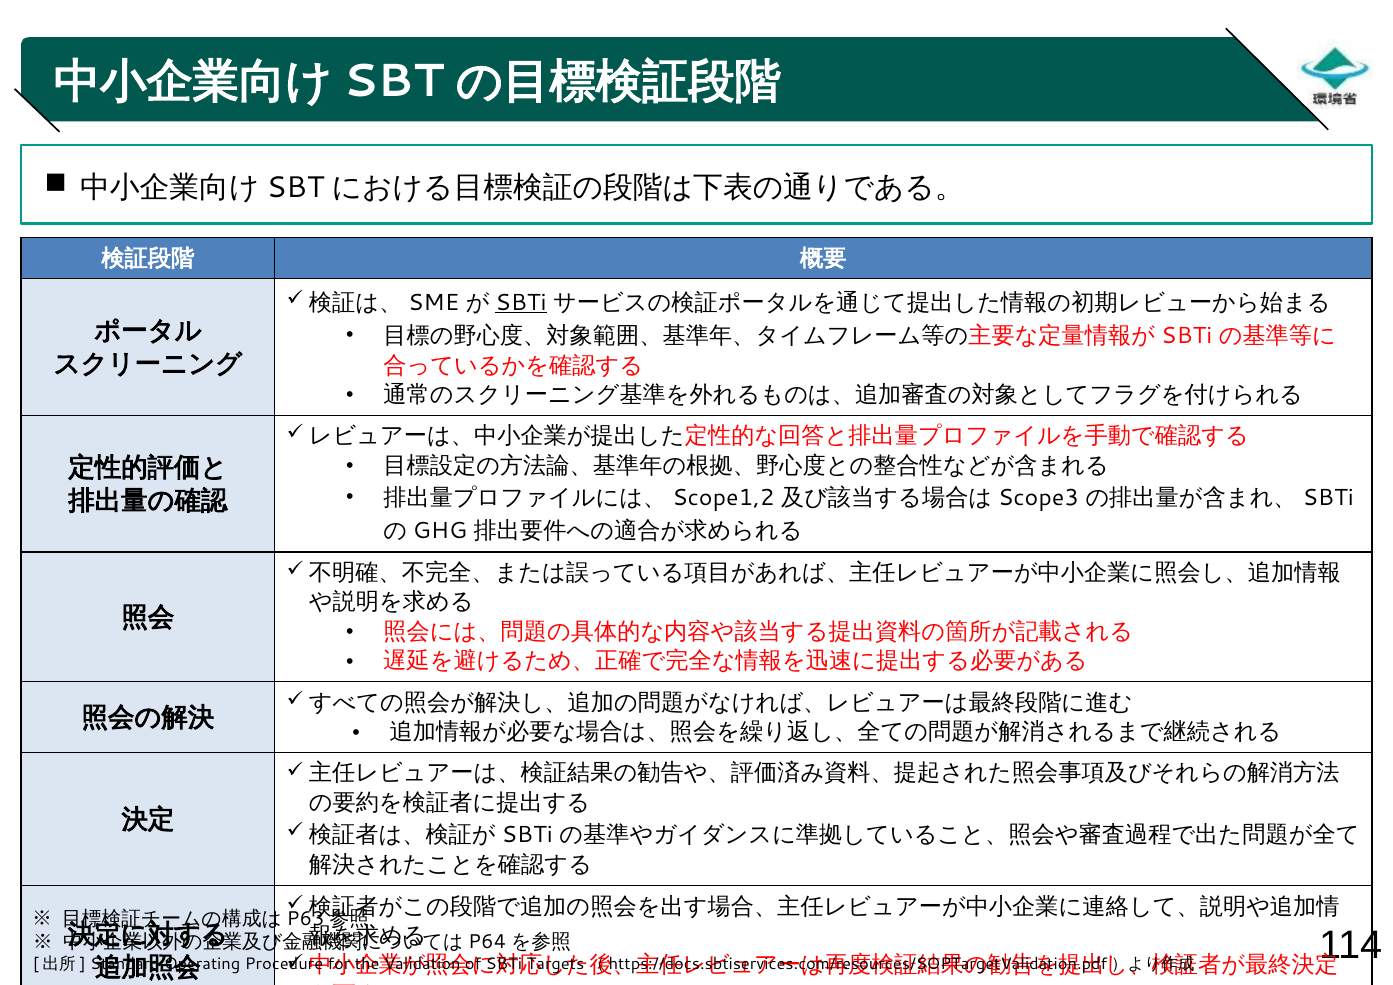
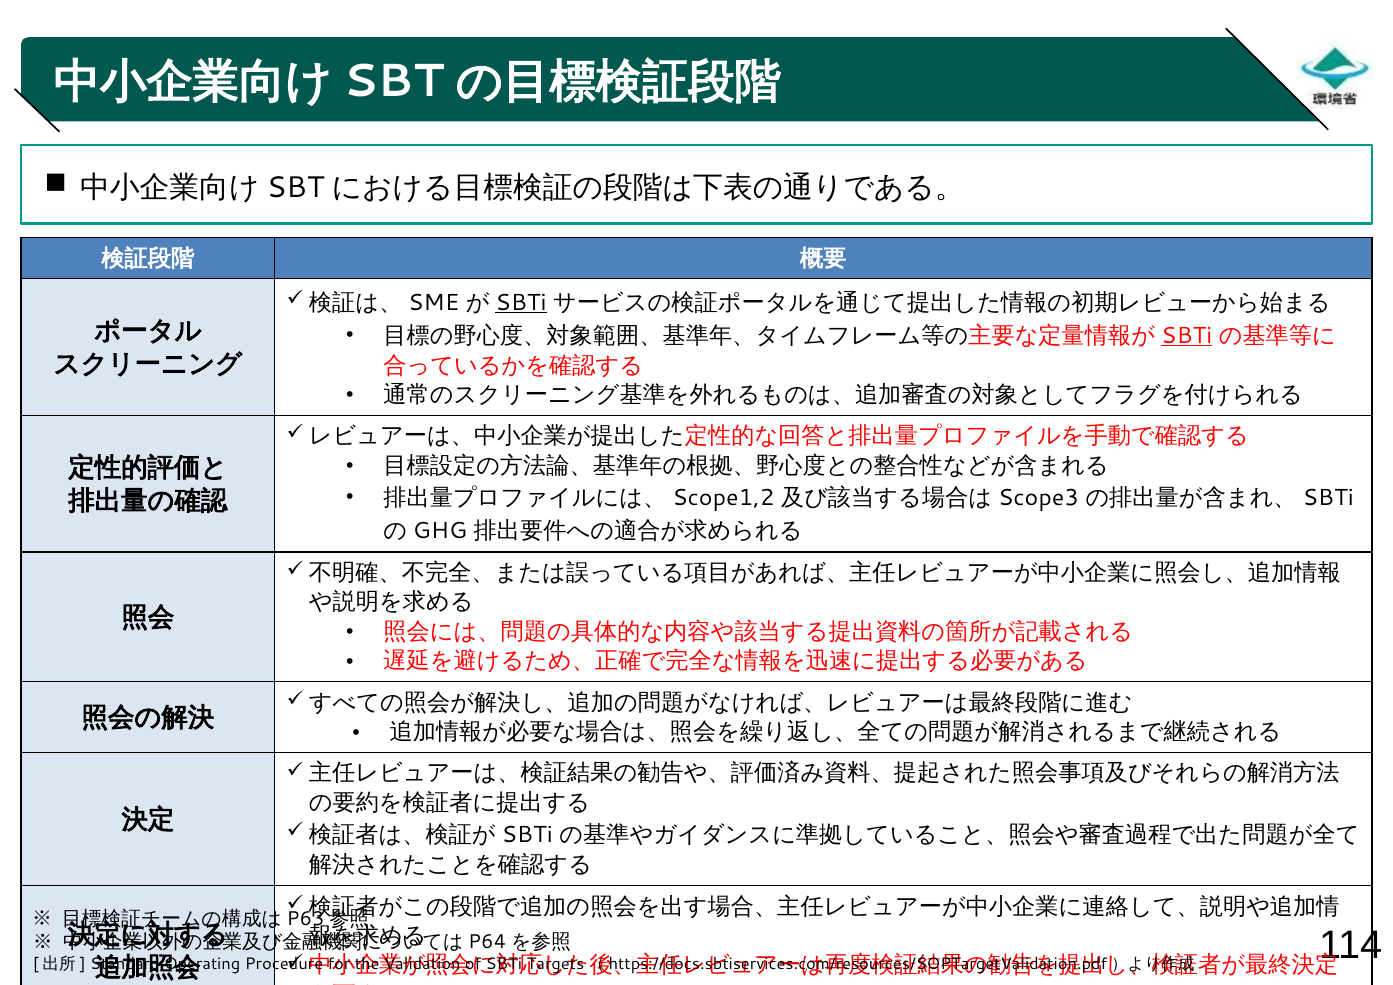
SBTi at (1187, 335) underline: none -> present
